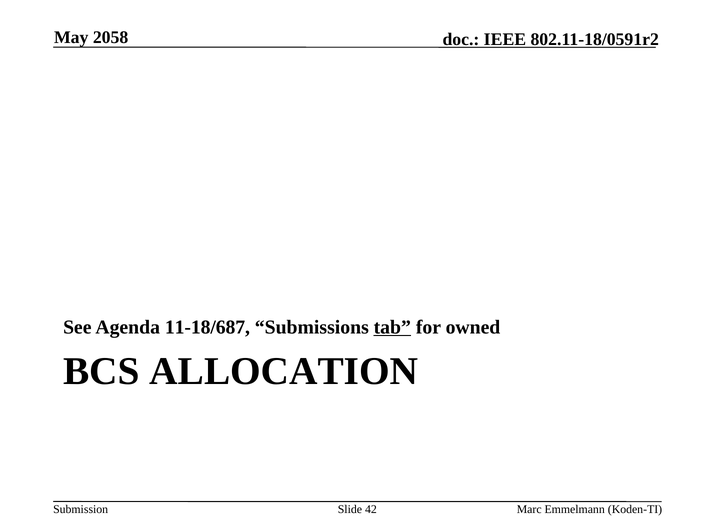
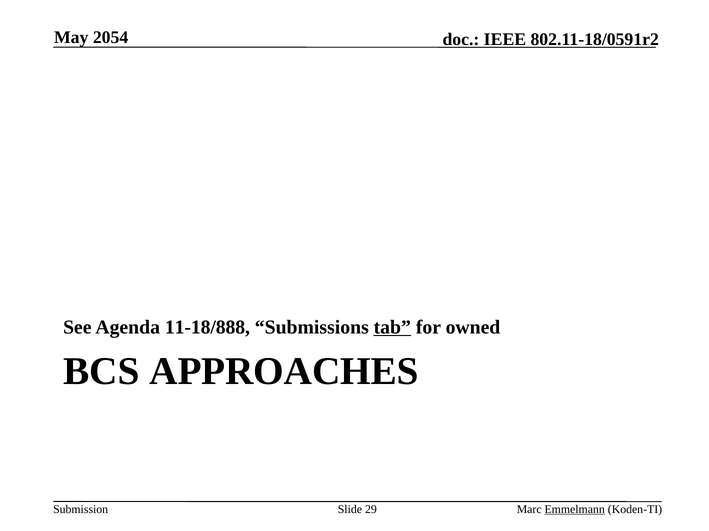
2058: 2058 -> 2054
11-18/687: 11-18/687 -> 11-18/888
ALLOCATION: ALLOCATION -> APPROACHES
42: 42 -> 29
Emmelmann underline: none -> present
